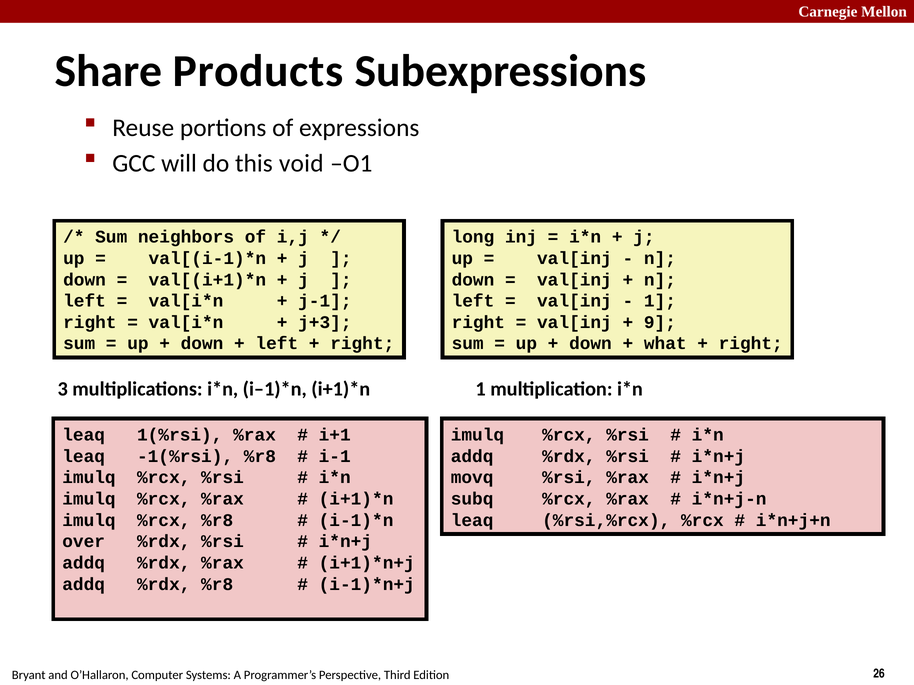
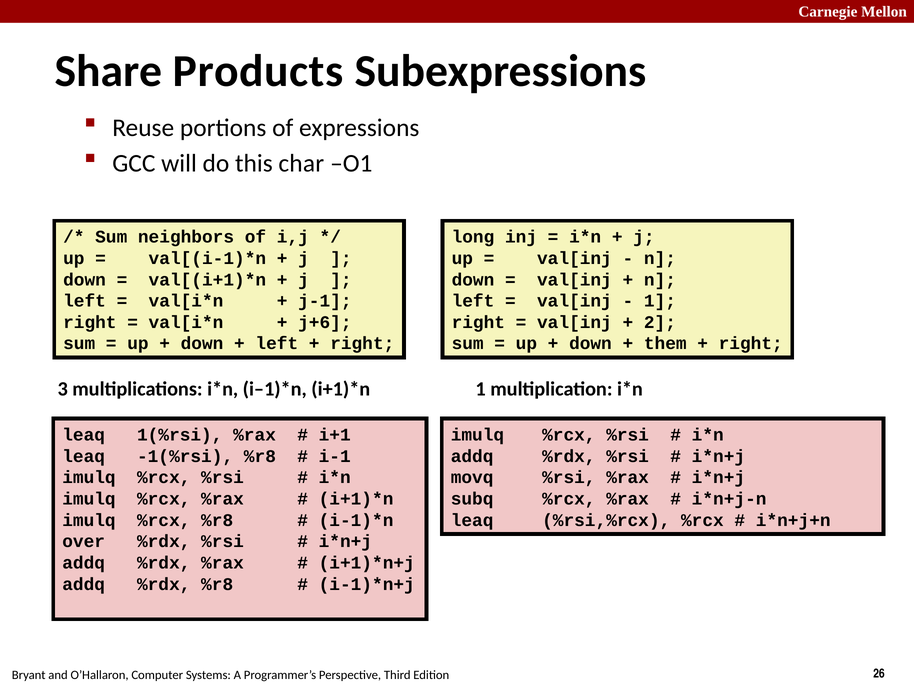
void: void -> char
j+3: j+3 -> j+6
9: 9 -> 2
what: what -> them
